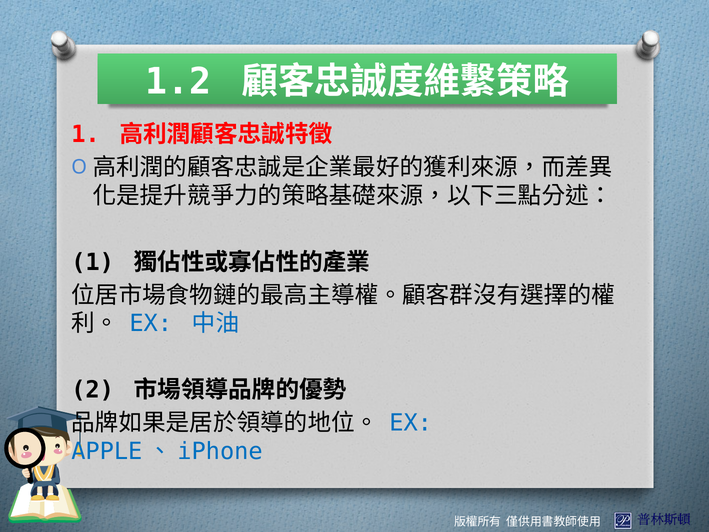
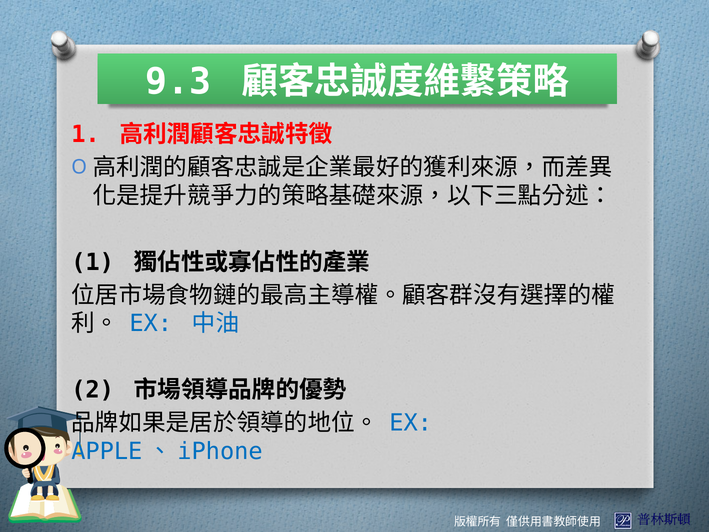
1.2: 1.2 -> 9.3
